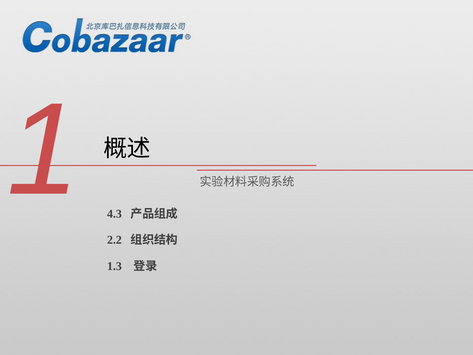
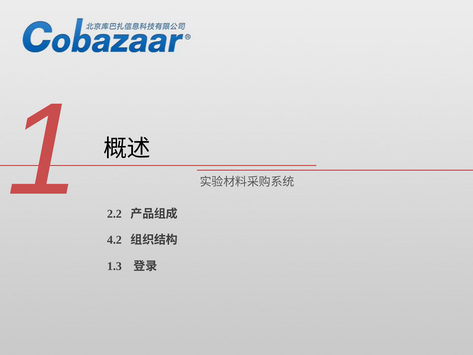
4.3: 4.3 -> 2.2
2.2: 2.2 -> 4.2
